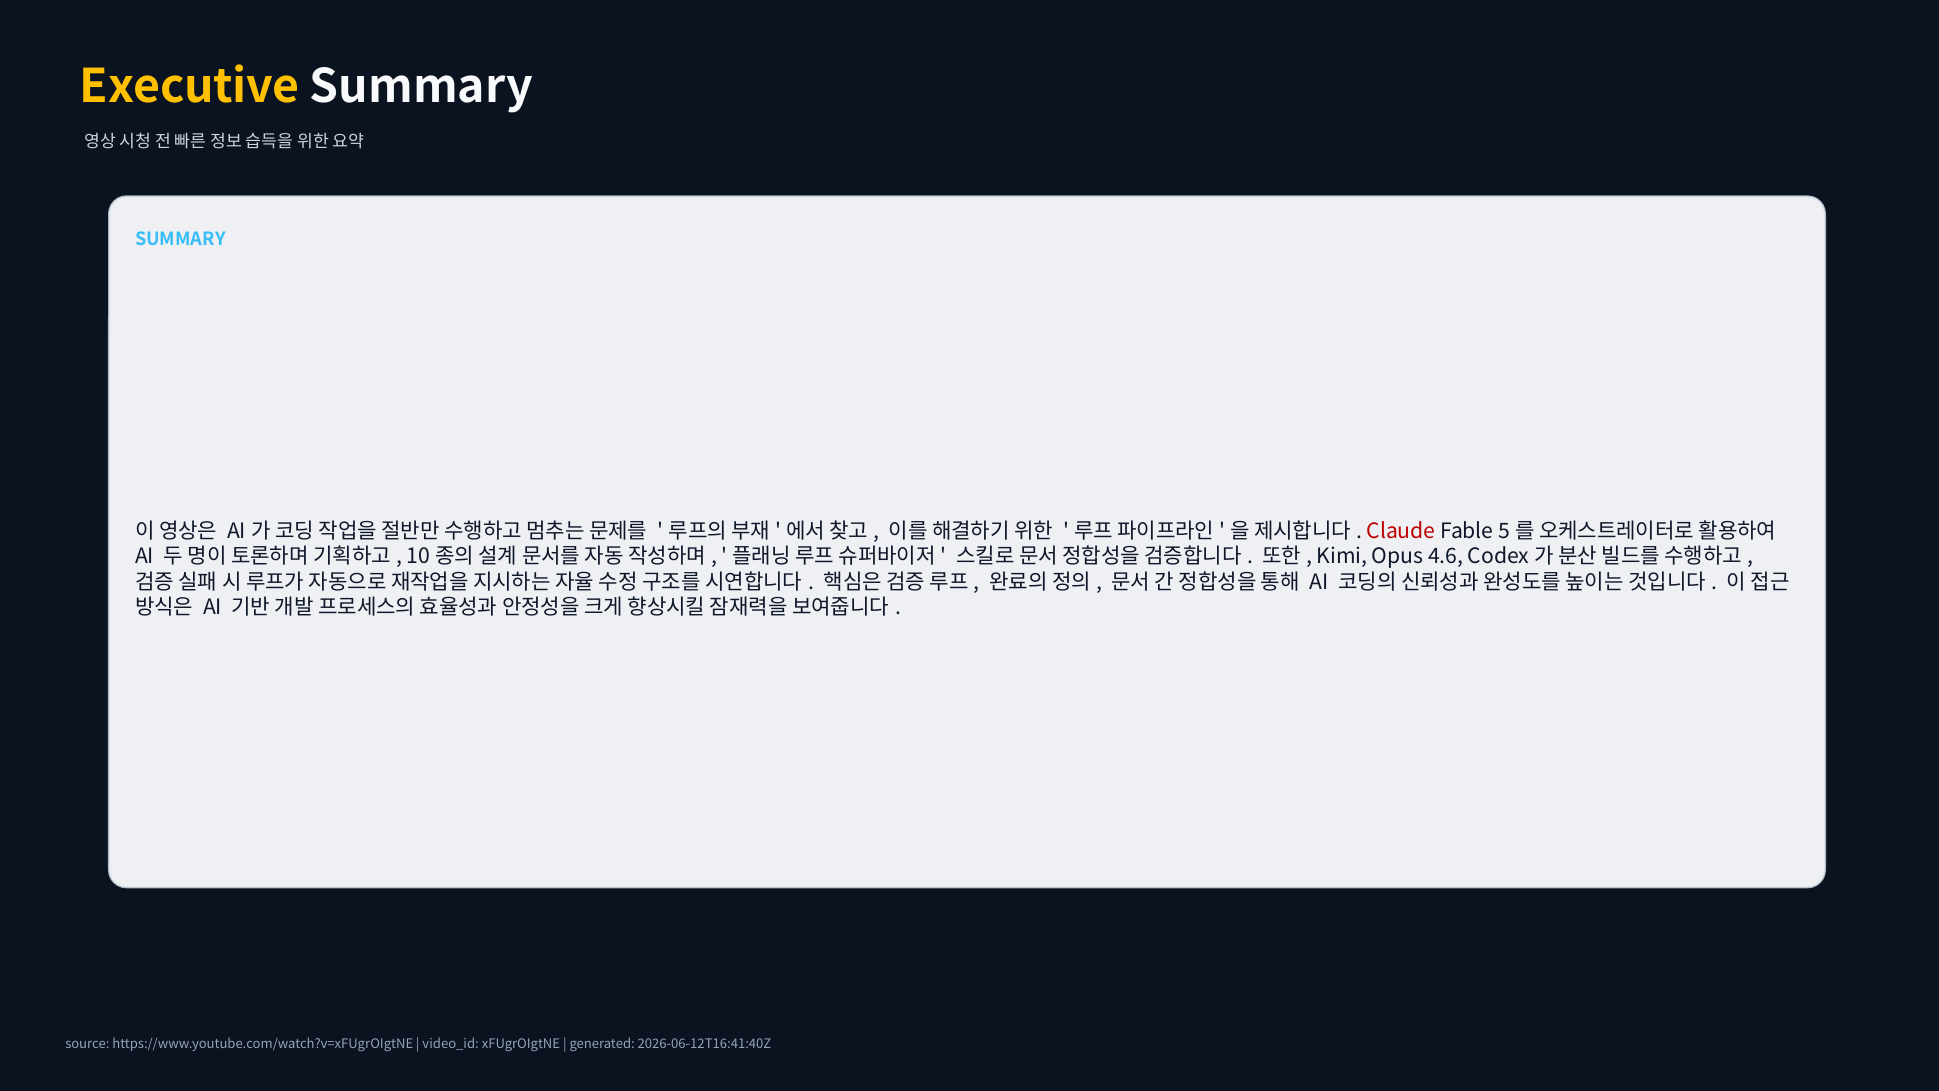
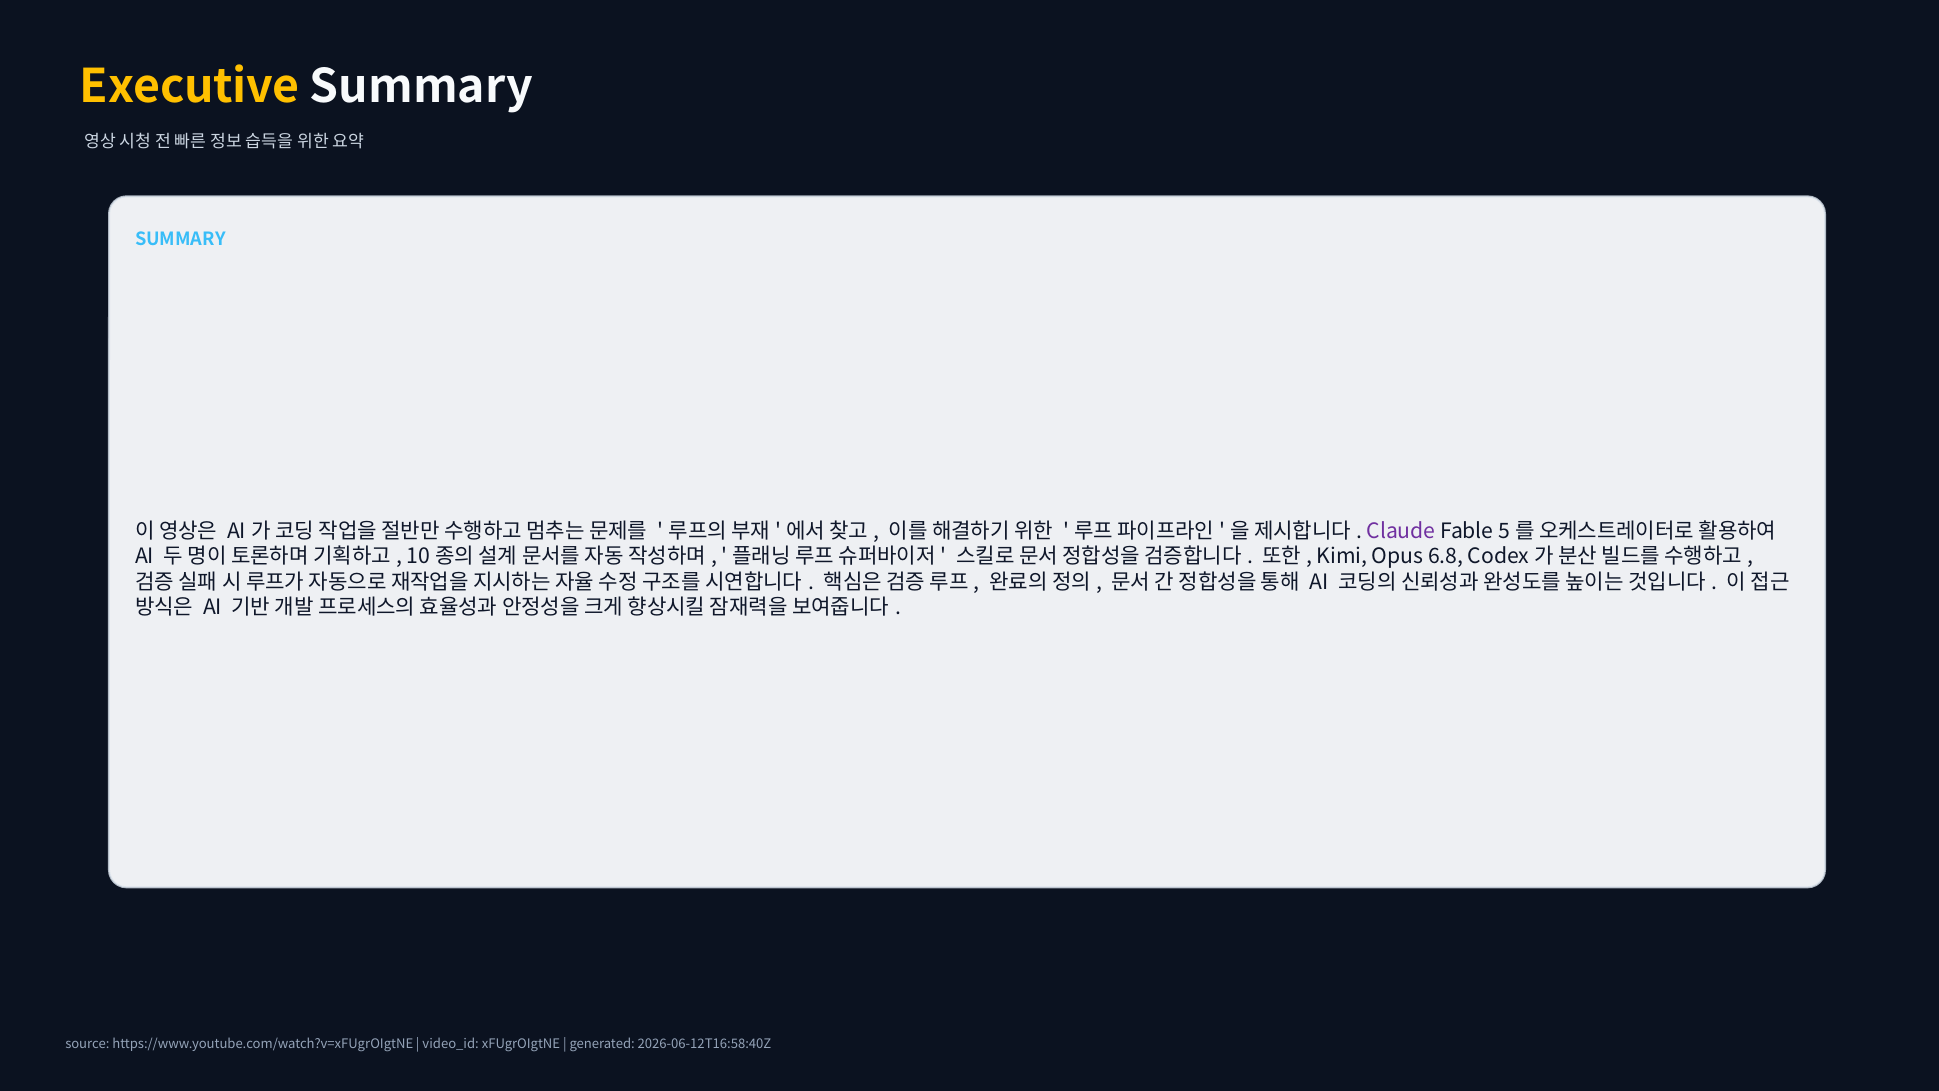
Claude colour: red -> purple
4.6: 4.6 -> 6.8
2026-06-12T16:41:40Z: 2026-06-12T16:41:40Z -> 2026-06-12T16:58:40Z
